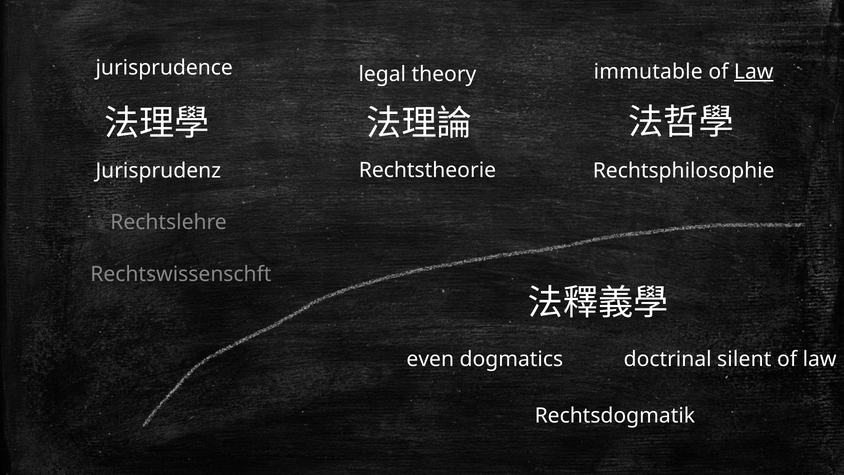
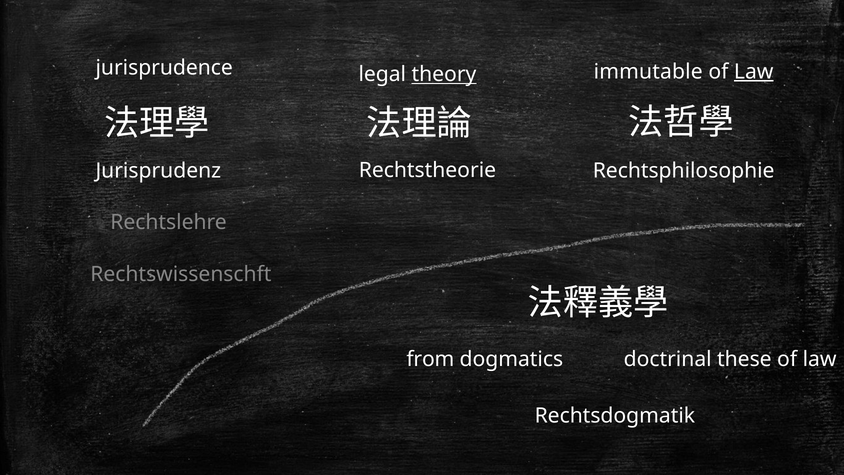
theory underline: none -> present
even: even -> from
silent: silent -> these
